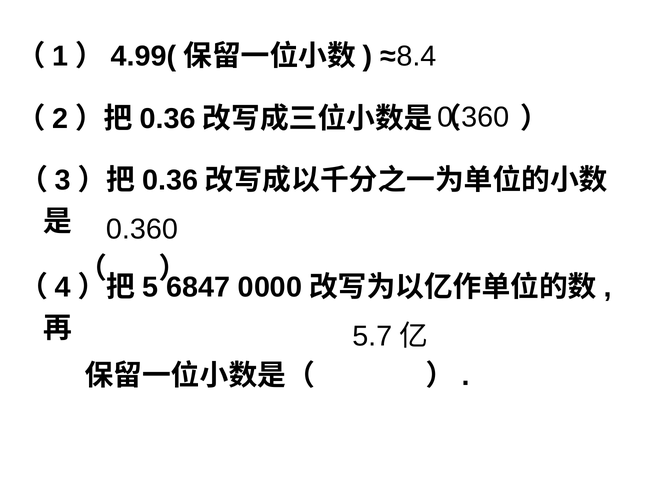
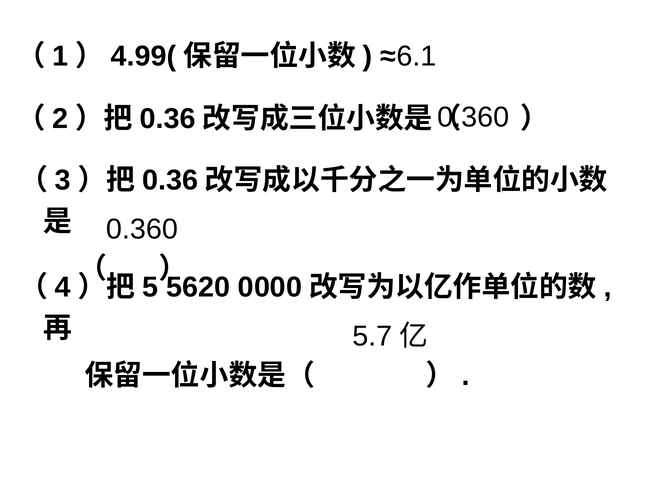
8.4: 8.4 -> 6.1
6847: 6847 -> 5620
